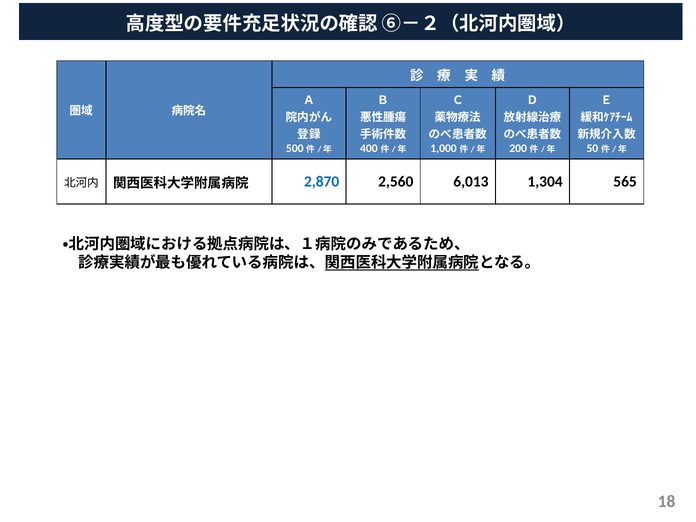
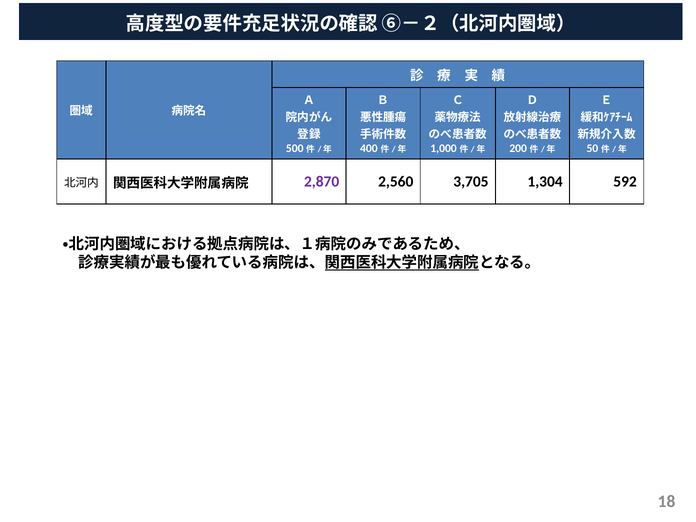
2,870 colour: blue -> purple
6,013: 6,013 -> 3,705
565: 565 -> 592
